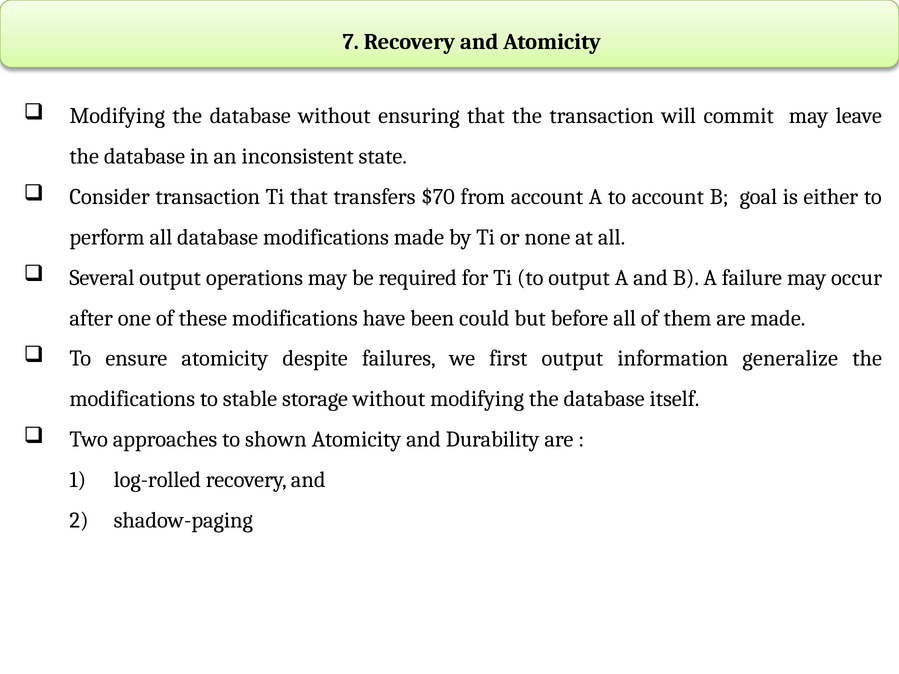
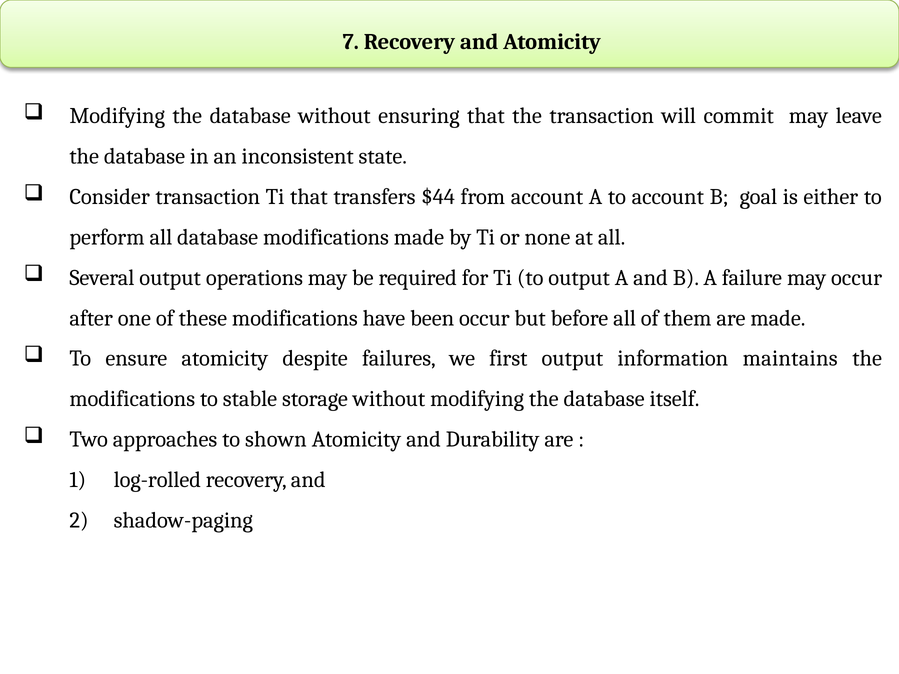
$70: $70 -> $44
been could: could -> occur
generalize: generalize -> maintains
